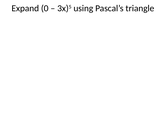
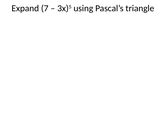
0: 0 -> 7
